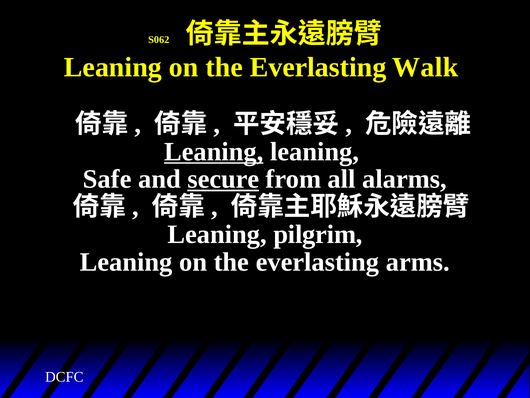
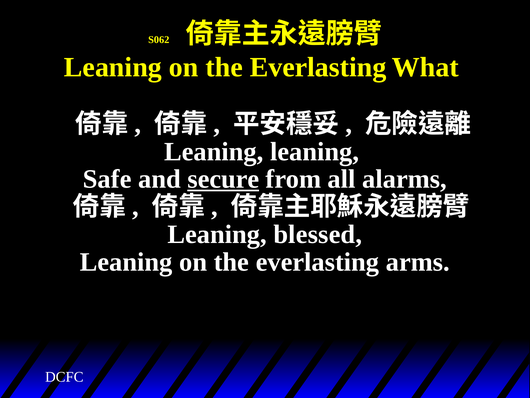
Walk: Walk -> What
Leaning at (214, 151) underline: present -> none
pilgrim: pilgrim -> blessed
